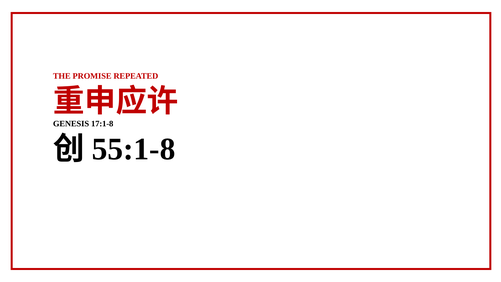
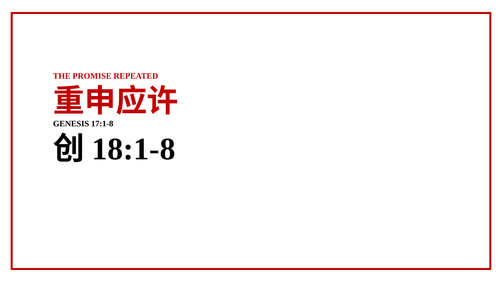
55:1-8: 55:1-8 -> 18:1-8
